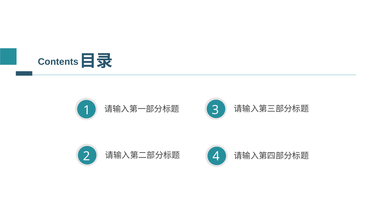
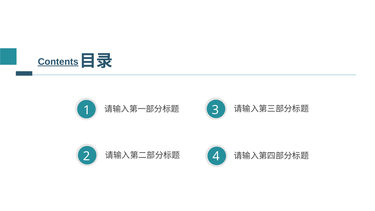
Contents underline: none -> present
